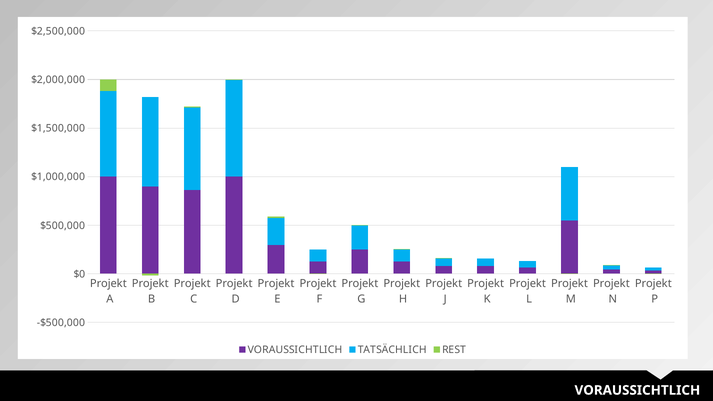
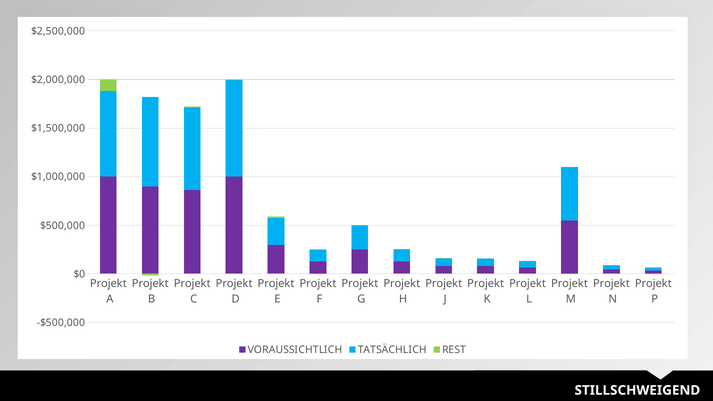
VORAUSSICHTLICH at (637, 390): VORAUSSICHTLICH -> STILLSCHWEIGEND
